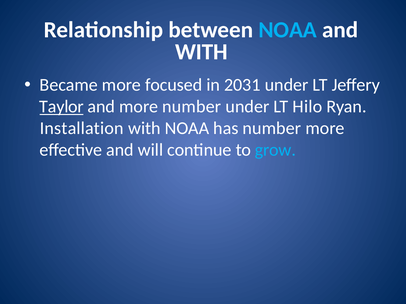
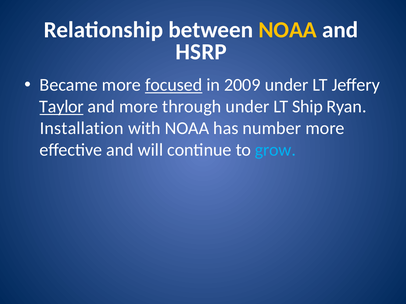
NOAA at (288, 30) colour: light blue -> yellow
WITH at (201, 52): WITH -> HSRP
focused underline: none -> present
2031: 2031 -> 2009
more number: number -> through
Hilo: Hilo -> Ship
